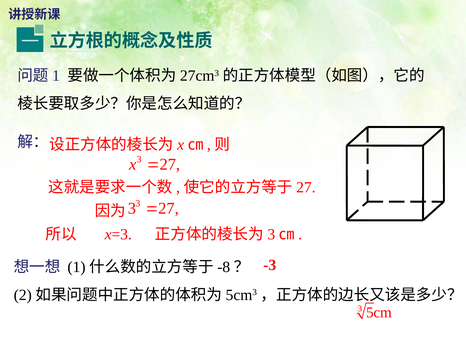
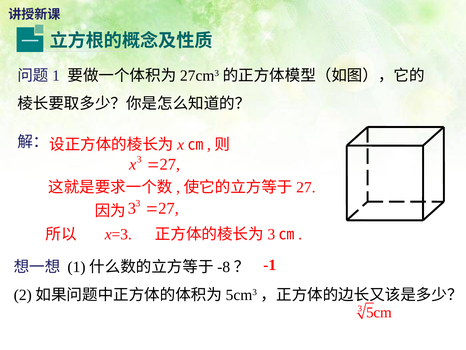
-3: -3 -> -1
